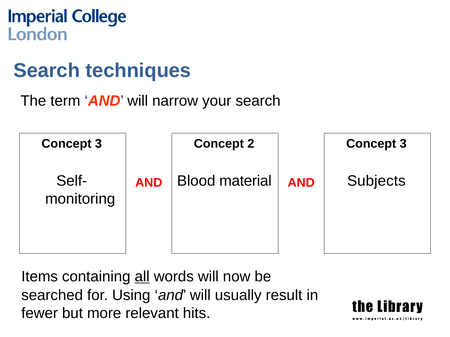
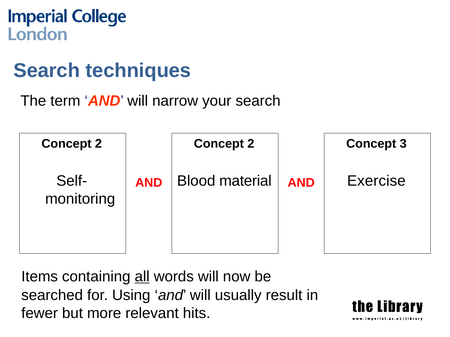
3 at (98, 144): 3 -> 2
Subjects: Subjects -> Exercise
